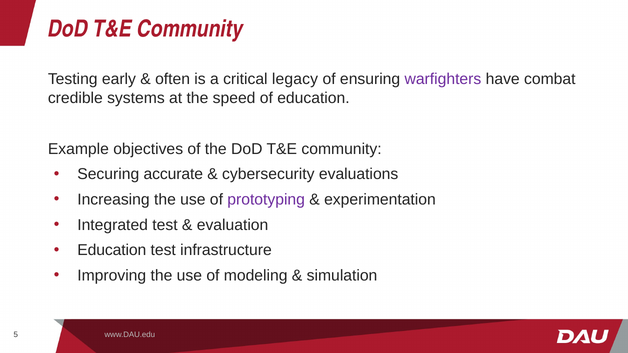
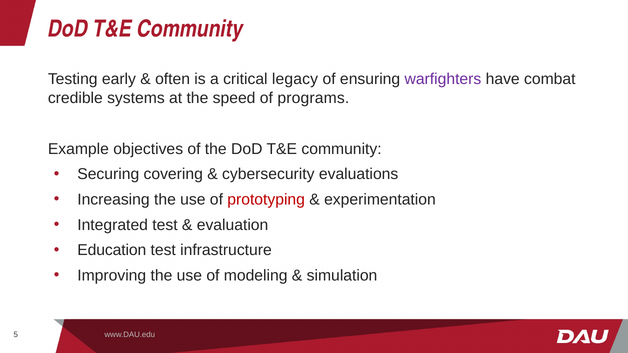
of education: education -> programs
accurate: accurate -> covering
prototyping colour: purple -> red
